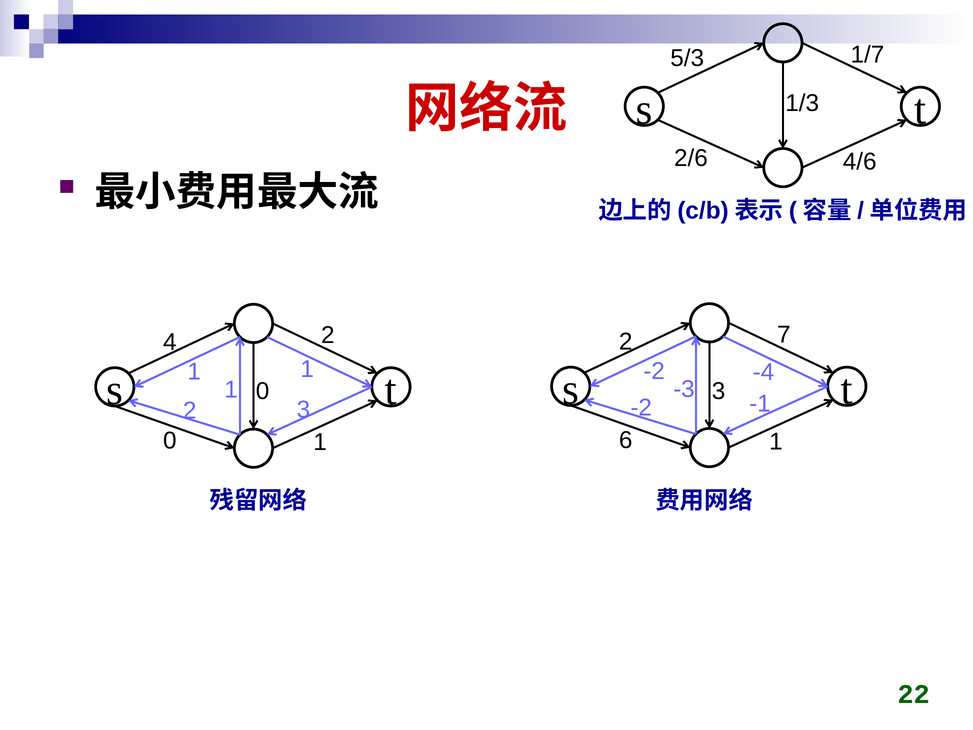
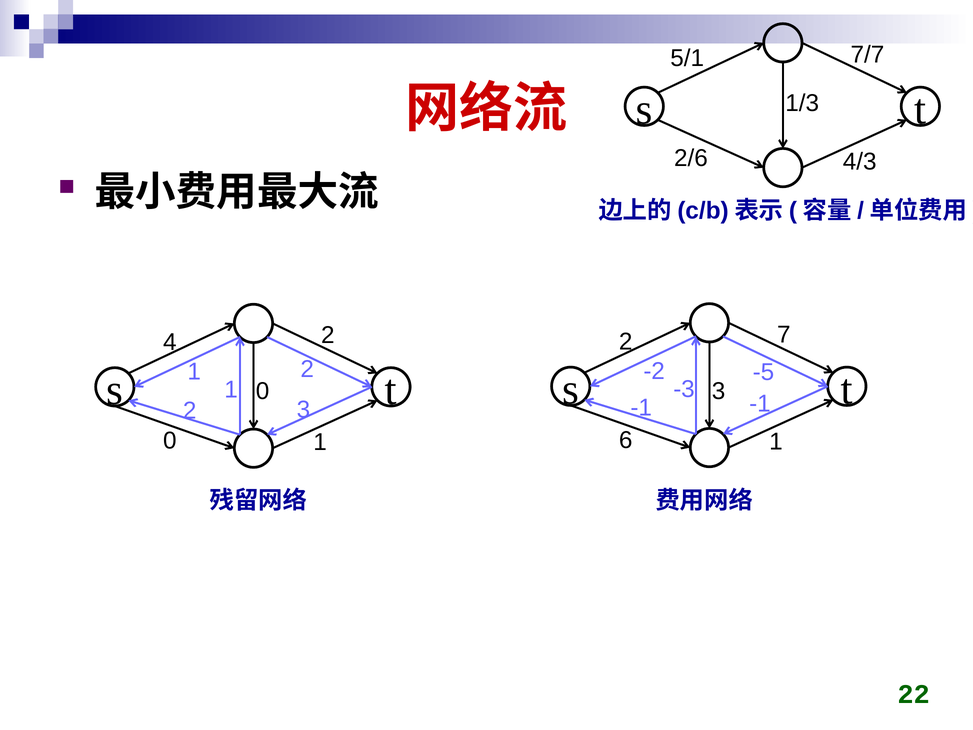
1/7: 1/7 -> 7/7
5/3: 5/3 -> 5/1
4/6: 4/6 -> 4/3
-4: -4 -> -5
1 at (307, 369): 1 -> 2
-2 at (641, 408): -2 -> -1
